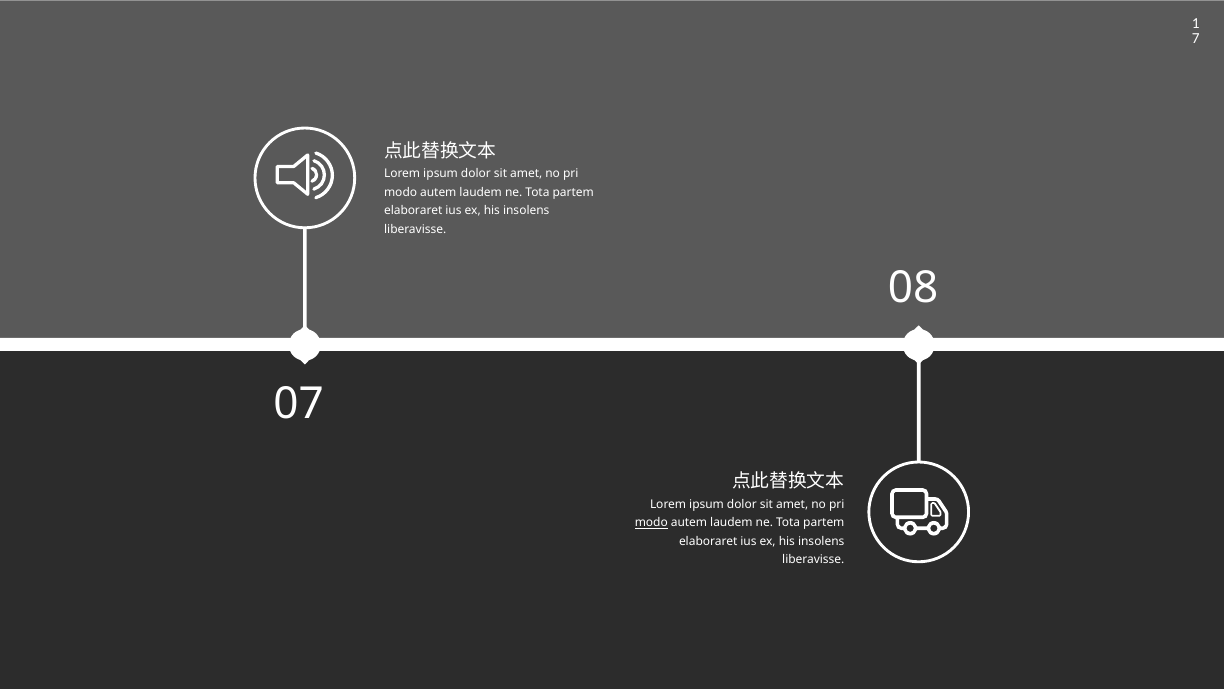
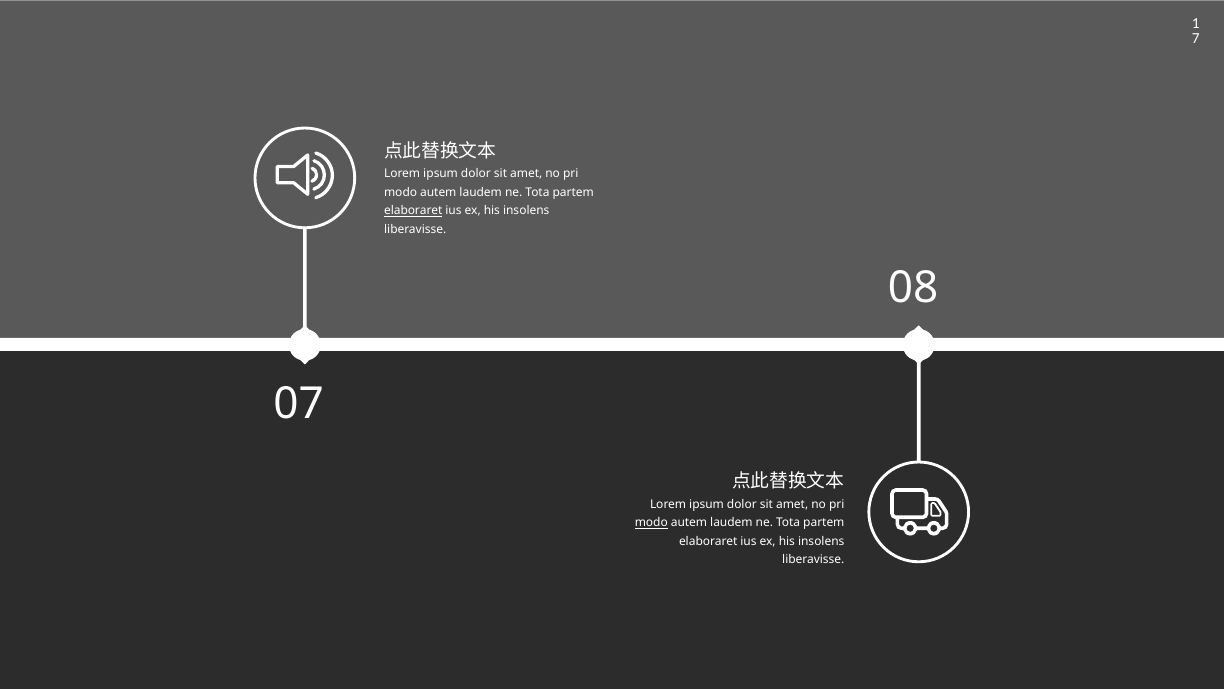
elaboraret at (413, 211) underline: none -> present
